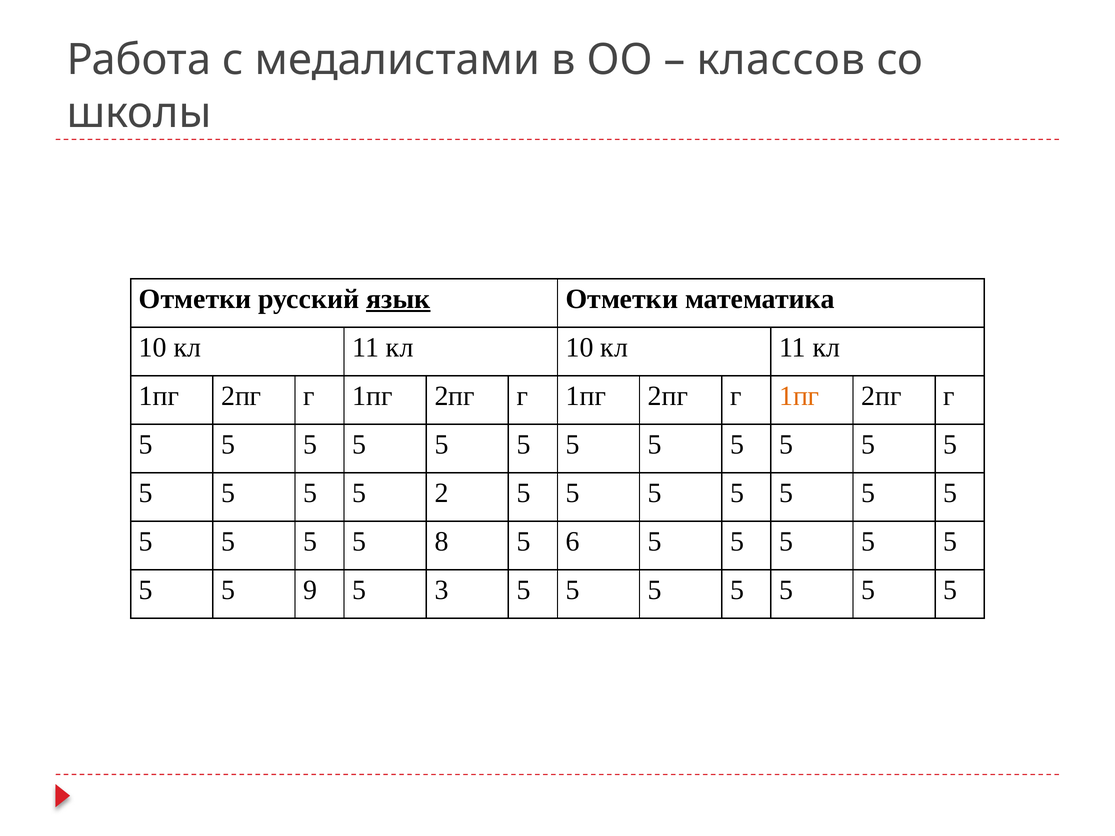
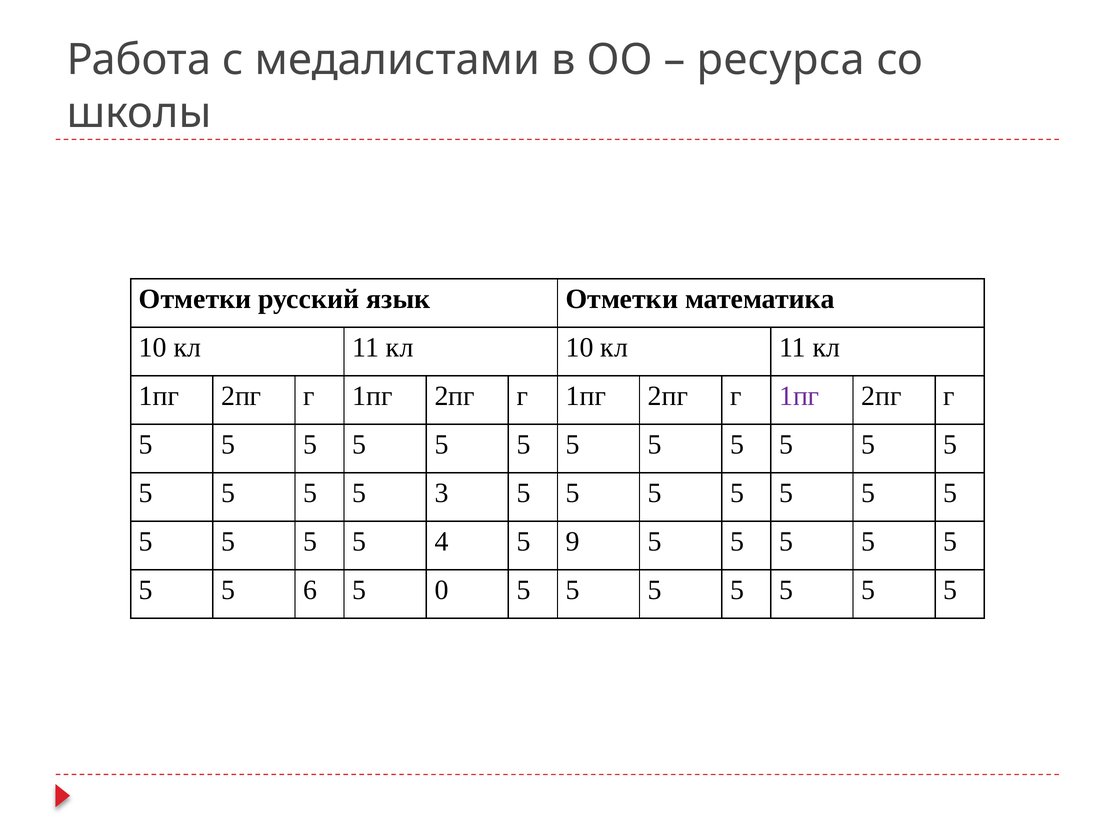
классов: классов -> ресурса
язык underline: present -> none
1пг at (799, 396) colour: orange -> purple
2: 2 -> 3
8: 8 -> 4
6: 6 -> 9
9: 9 -> 6
3: 3 -> 0
